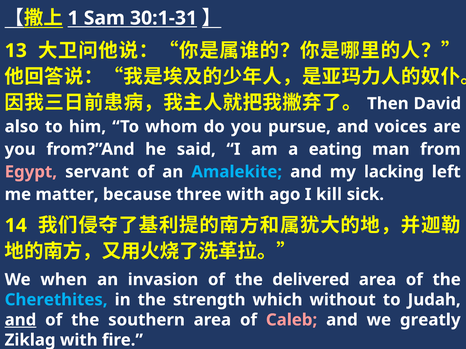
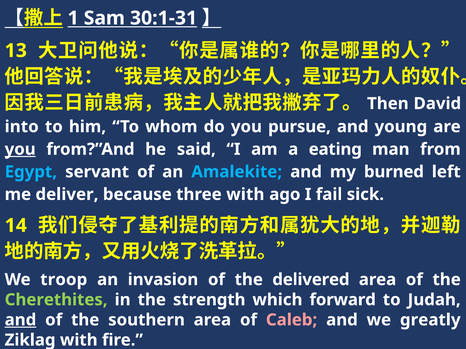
also: also -> into
voices: voices -> young
you at (20, 149) underline: none -> present
Egypt colour: pink -> light blue
lacking: lacking -> burned
matter: matter -> deliver
kill: kill -> fail
when: when -> troop
Cherethites colour: light blue -> light green
without: without -> forward
